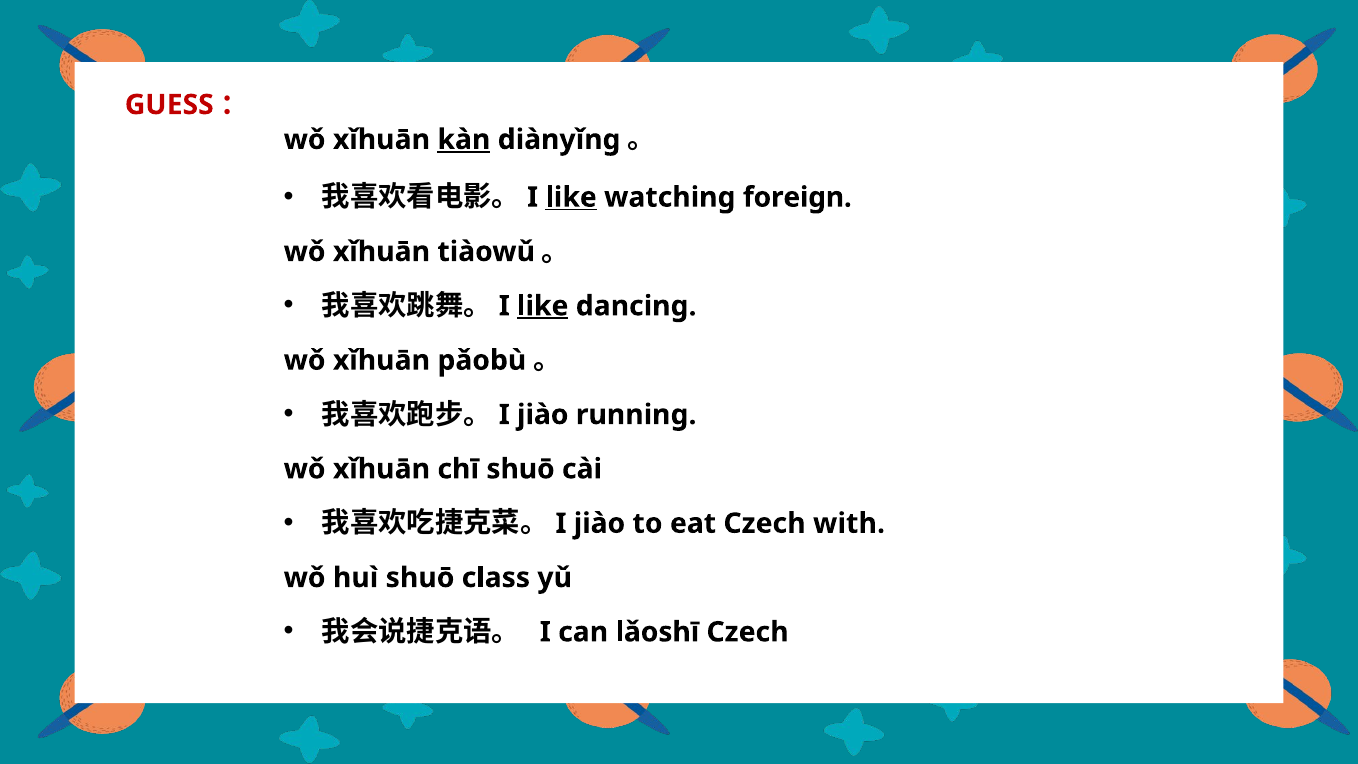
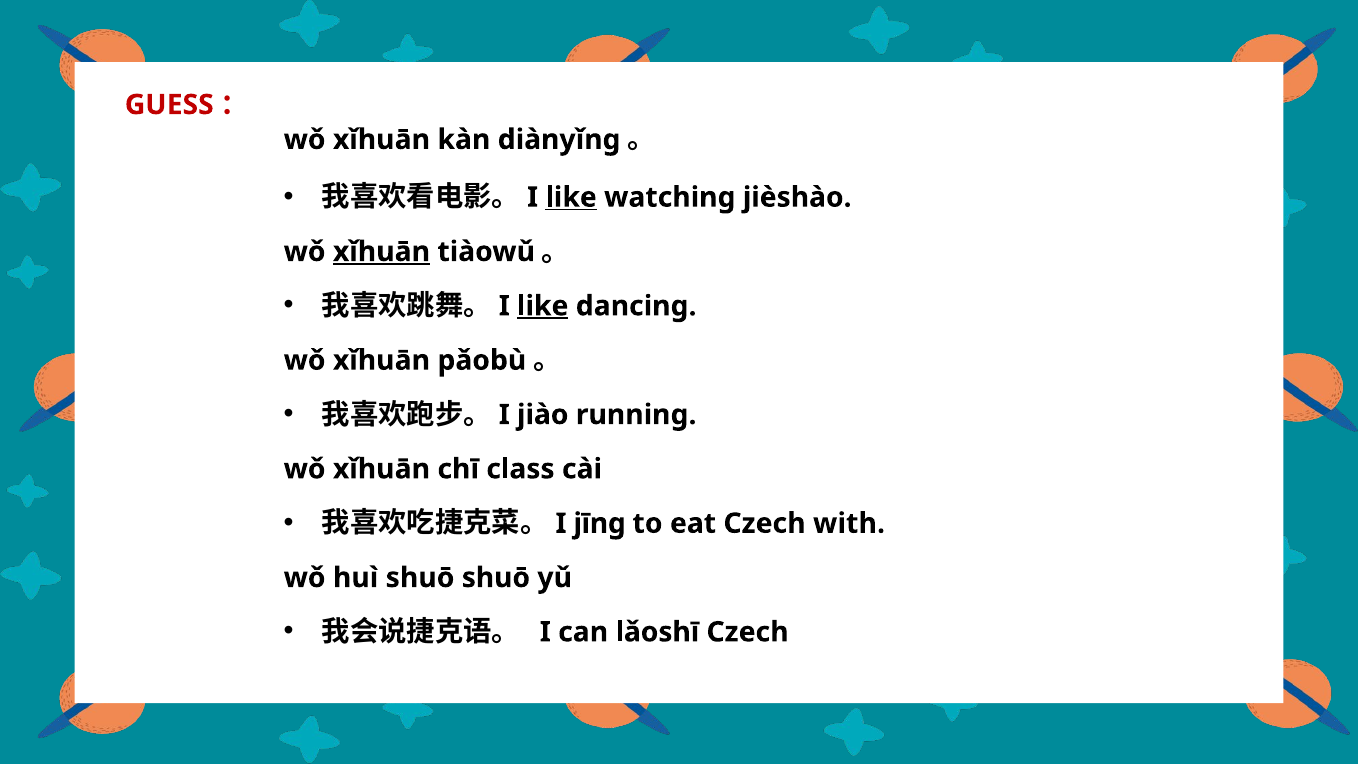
kàn underline: present -> none
foreign: foreign -> jièshào
xǐhuān at (381, 252) underline: none -> present
chī shuō: shuō -> class
jiào at (599, 523): jiào -> jīng
shuō class: class -> shuō
